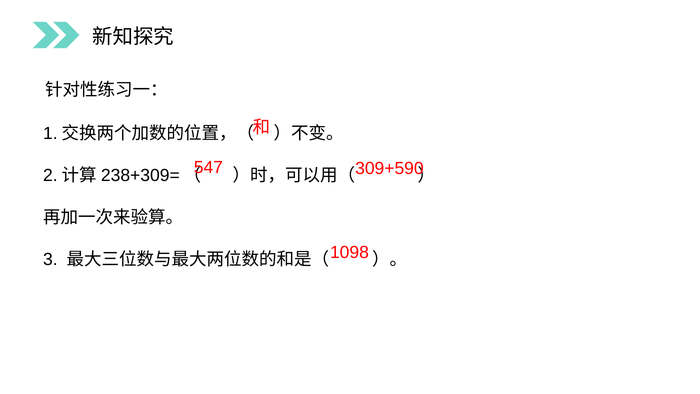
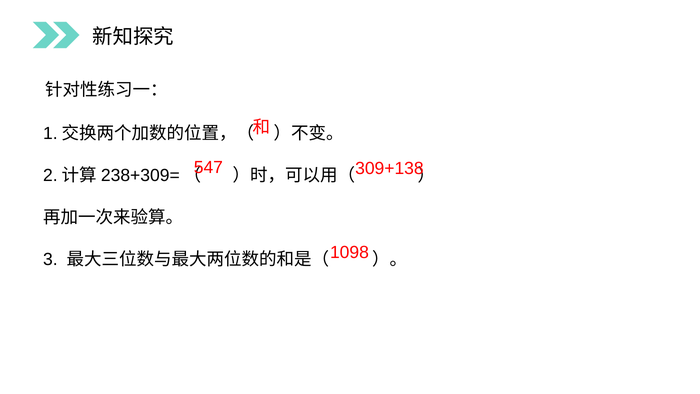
309+590: 309+590 -> 309+138
